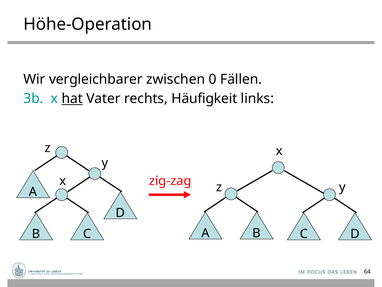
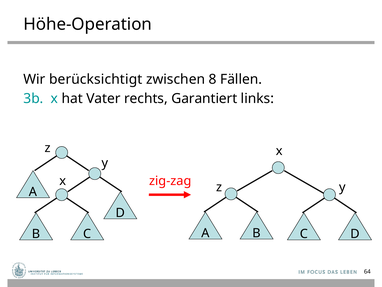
vergleichbarer: vergleichbarer -> berücksichtigt
0: 0 -> 8
hat underline: present -> none
Häufigkeit: Häufigkeit -> Garantiert
